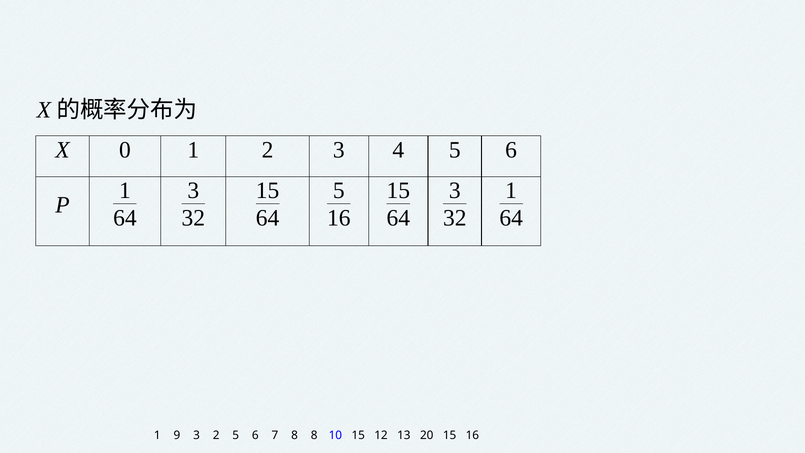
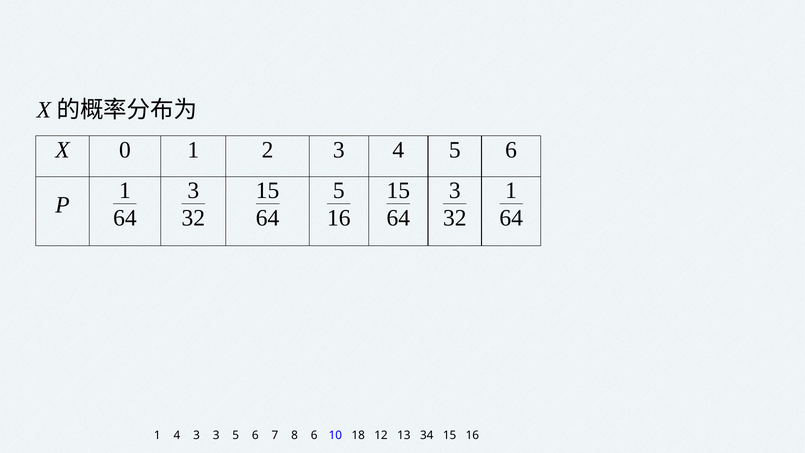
1 9: 9 -> 4
3 2: 2 -> 3
8 8: 8 -> 6
10 15: 15 -> 18
20: 20 -> 34
